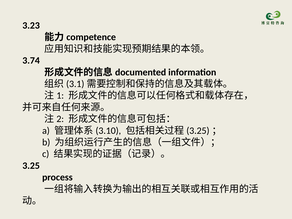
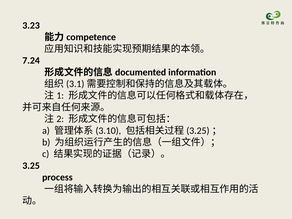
3.74: 3.74 -> 7.24
